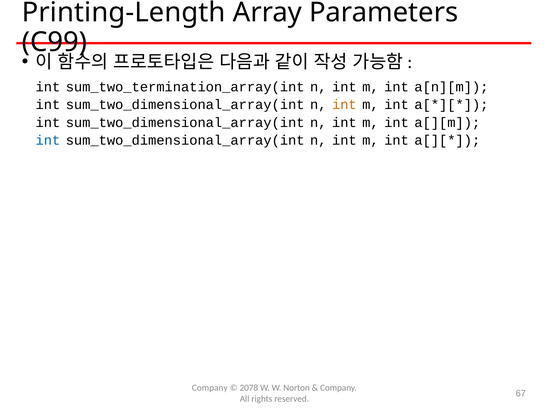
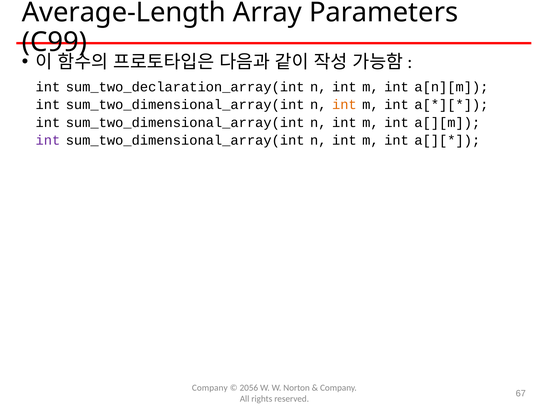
Printing-Length: Printing-Length -> Average-Length
sum_two_termination_array(int: sum_two_termination_array(int -> sum_two_declaration_array(int
int at (48, 140) colour: blue -> purple
2078: 2078 -> 2056
